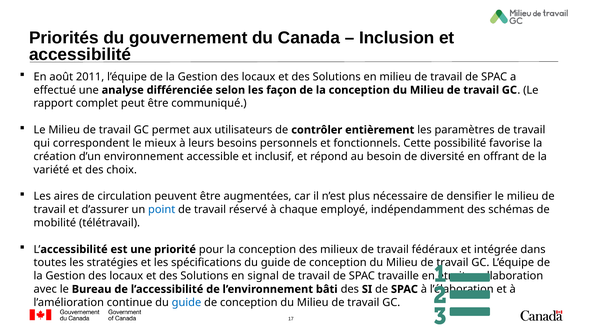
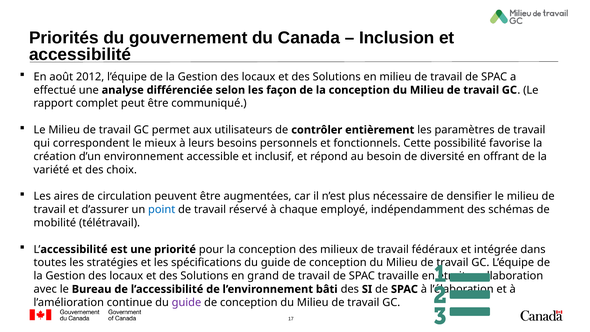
2011: 2011 -> 2012
signal: signal -> grand
guide at (186, 302) colour: blue -> purple
